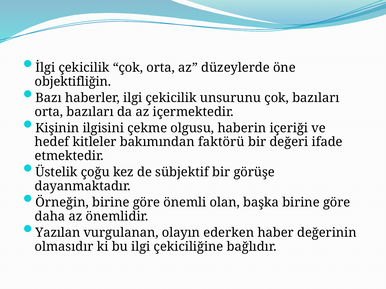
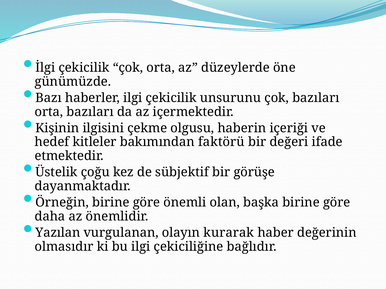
objektifliğin: objektifliğin -> günümüzde
ederken: ederken -> kurarak
